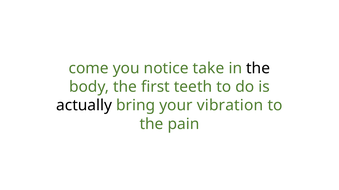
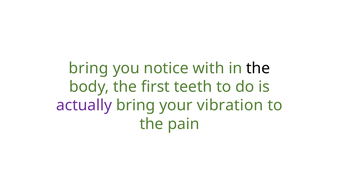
come at (89, 68): come -> bring
take: take -> with
actually colour: black -> purple
